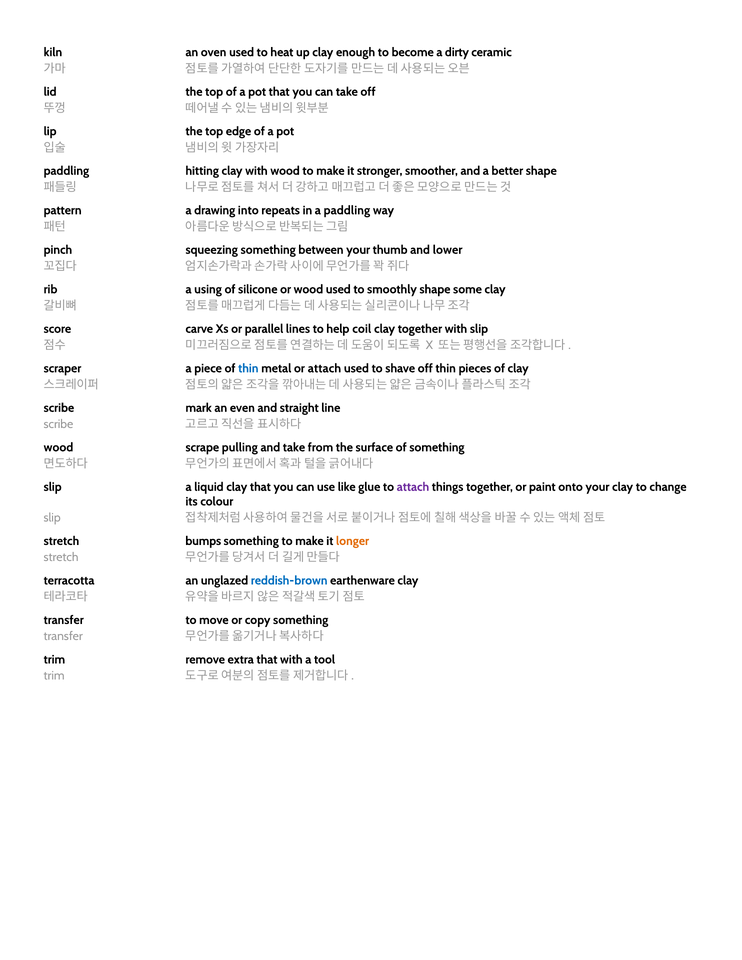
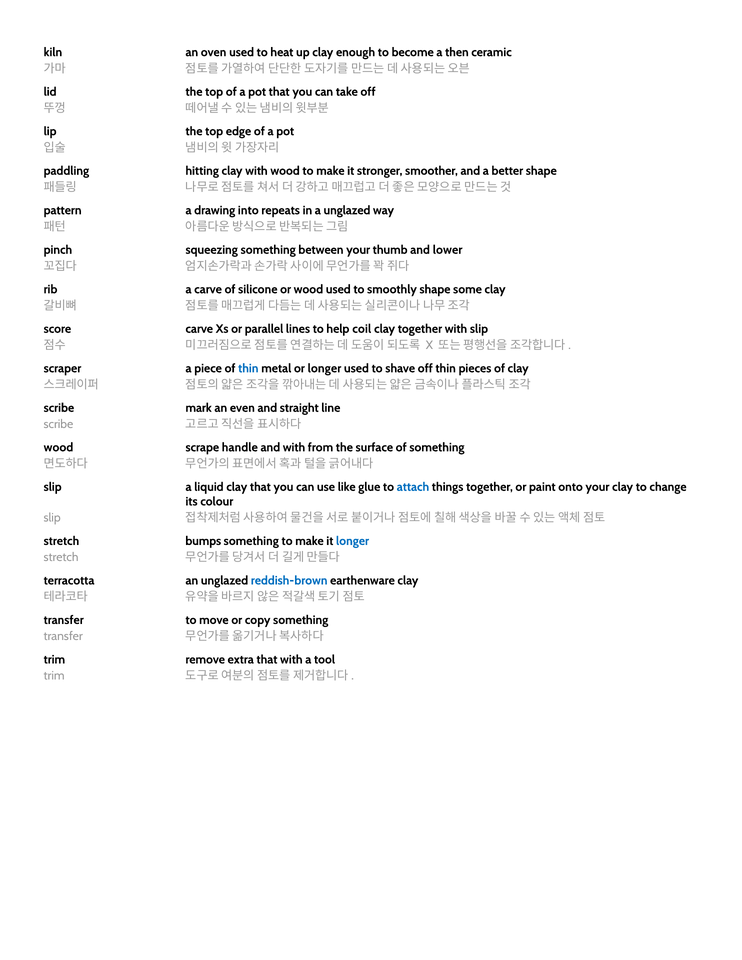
dirty: dirty -> then
a paddling: paddling -> unglazed
a using: using -> carve
or attach: attach -> longer
pulling: pulling -> handle
and take: take -> with
attach at (413, 487) colour: purple -> blue
longer at (353, 541) colour: orange -> blue
